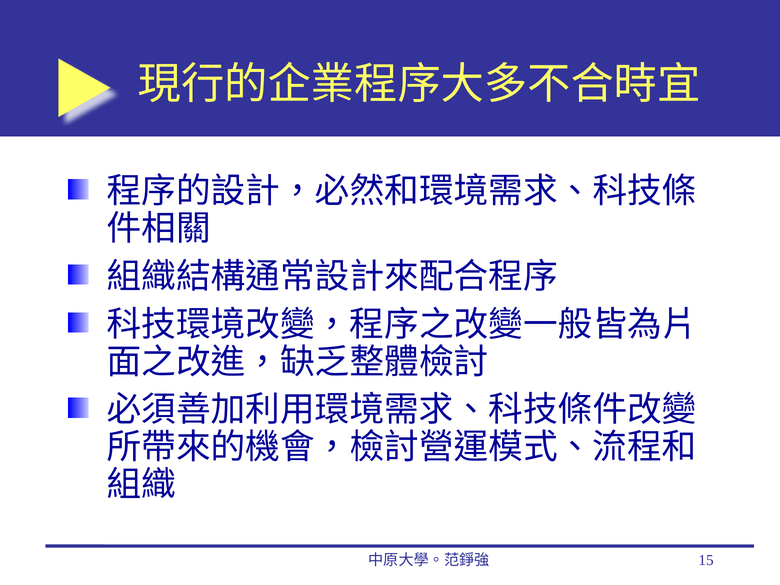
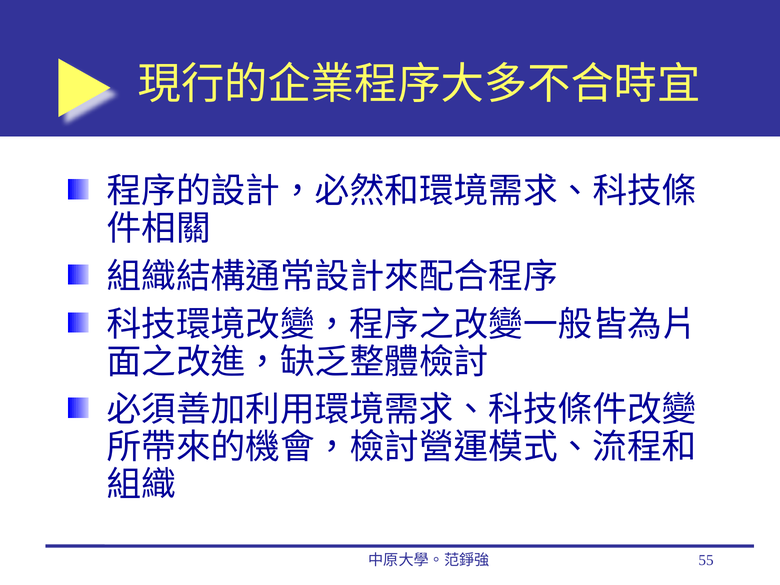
15: 15 -> 55
